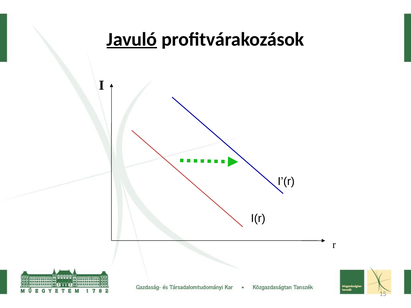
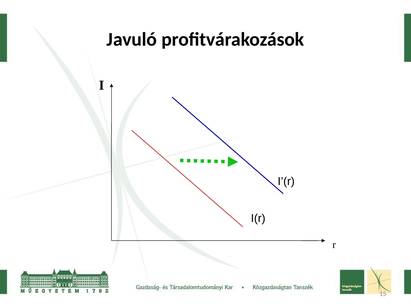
Javuló underline: present -> none
